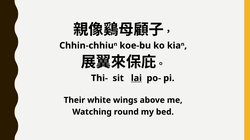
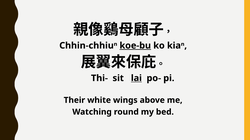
koe-bu underline: none -> present
